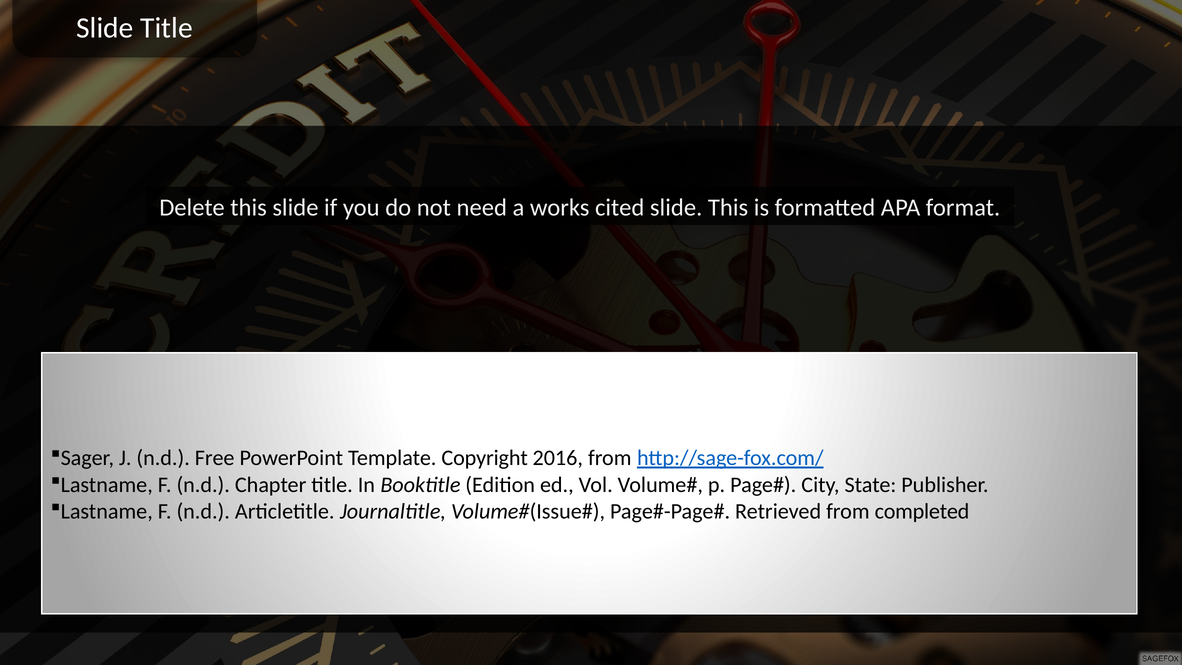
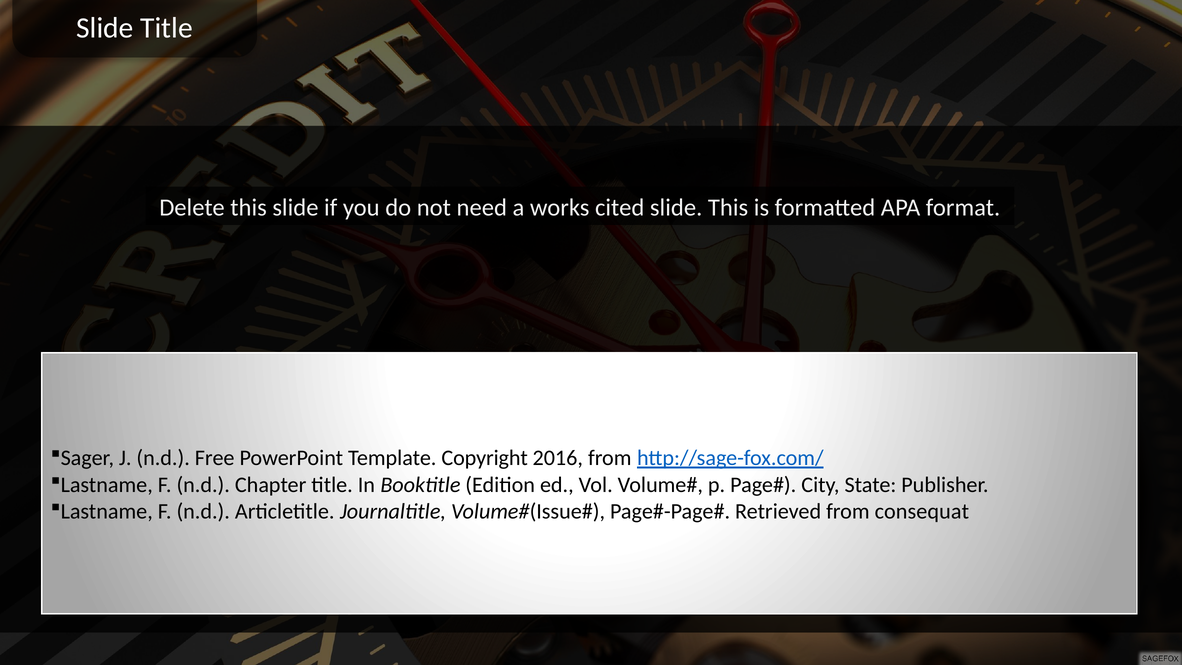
completed: completed -> consequat
